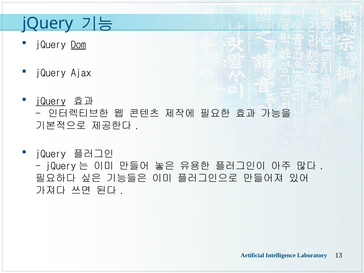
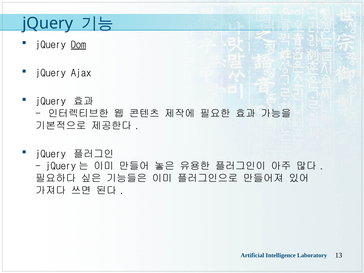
jQuery at (51, 101) underline: present -> none
